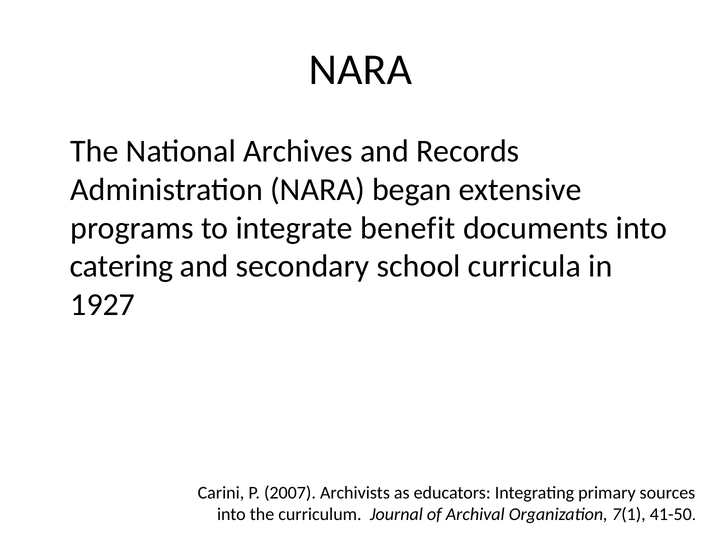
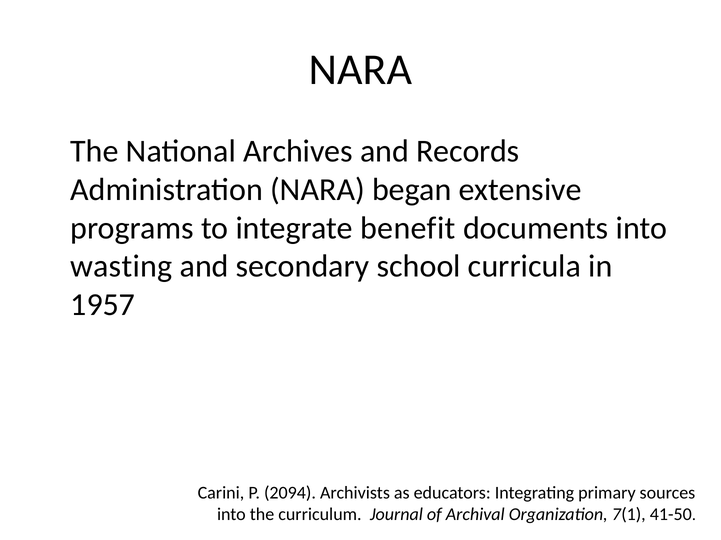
catering: catering -> wasting
1927: 1927 -> 1957
2007: 2007 -> 2094
